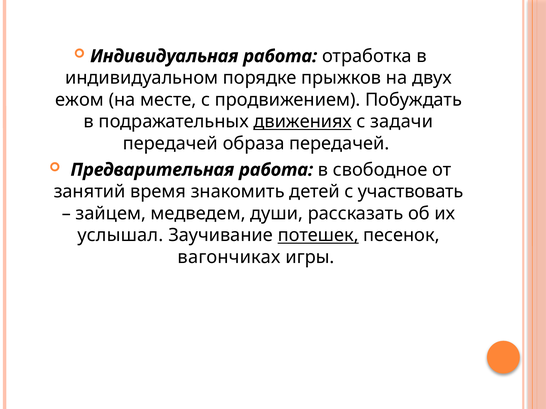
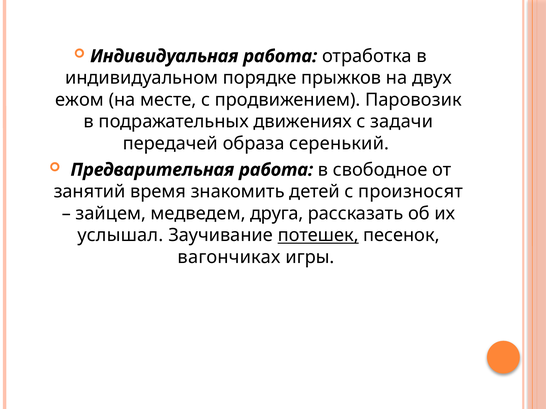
Побуждать: Побуждать -> Паровозик
движениях underline: present -> none
образа передачей: передачей -> серенький
участвовать: участвовать -> произносят
души: души -> друга
